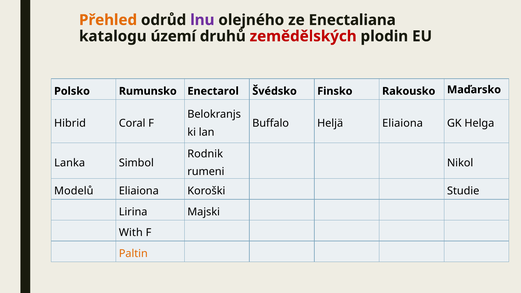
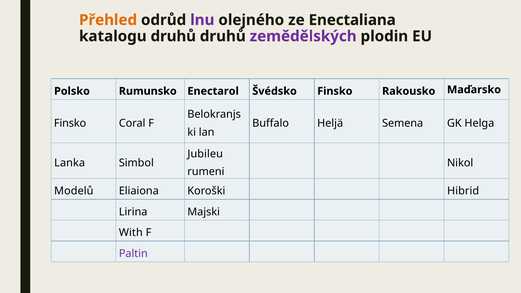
katalogu území: území -> druhů
zemědělských colour: red -> purple
Hibrid at (70, 123): Hibrid -> Finsko
Heljä Eliaiona: Eliaiona -> Semena
Rodnik: Rodnik -> Jubileu
Studie: Studie -> Hibrid
Paltin colour: orange -> purple
